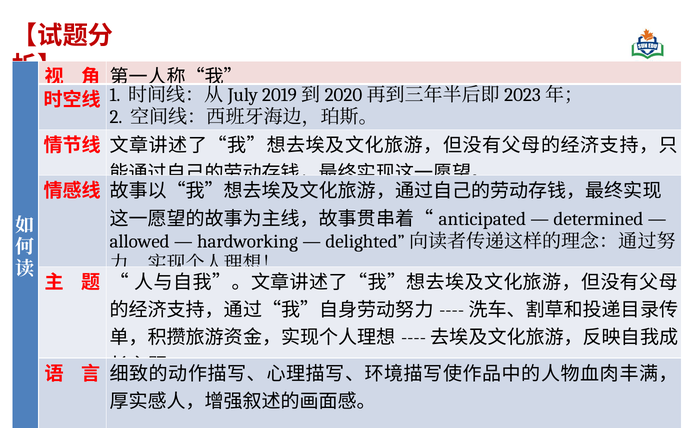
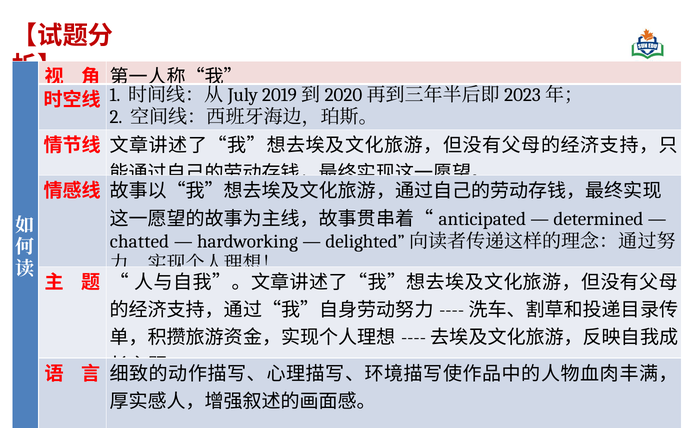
allowed: allowed -> chatted
